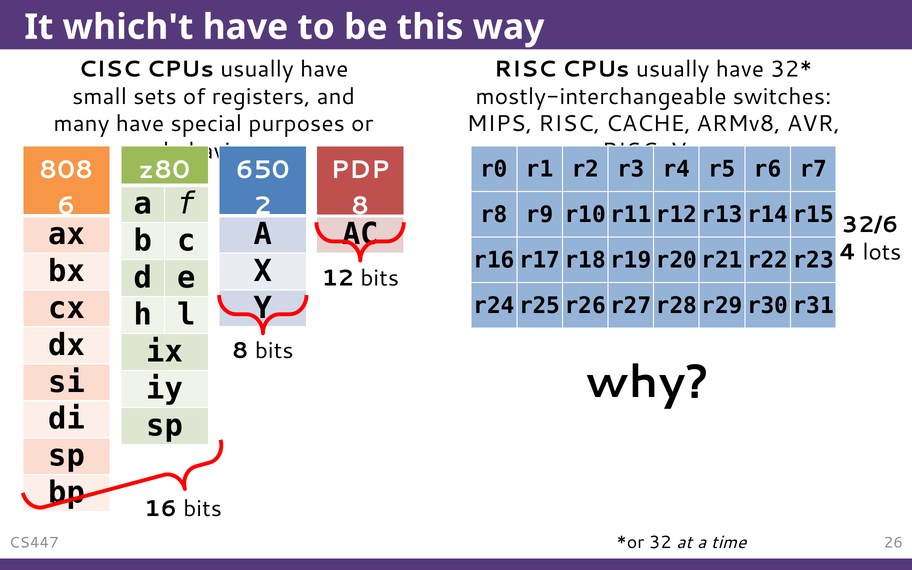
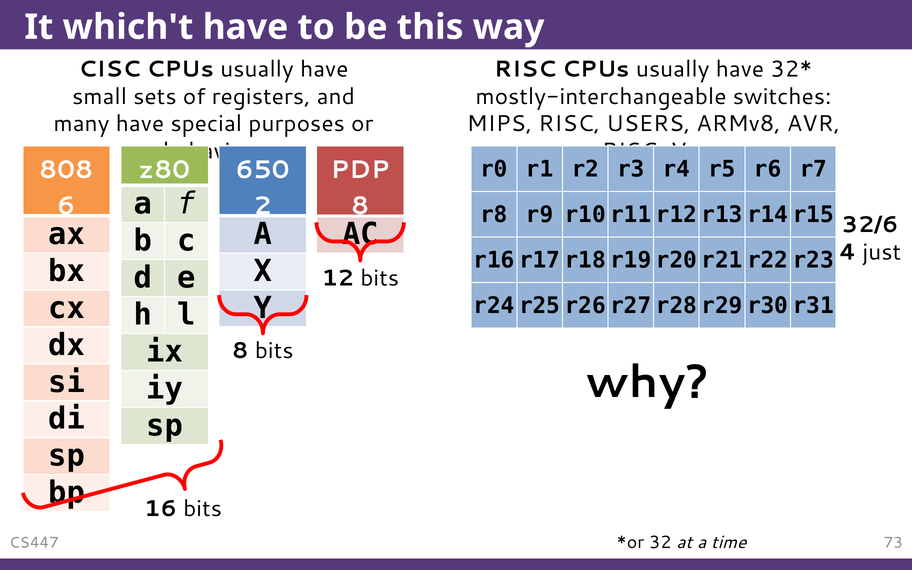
CACHE: CACHE -> USERS
lots: lots -> just
26: 26 -> 73
